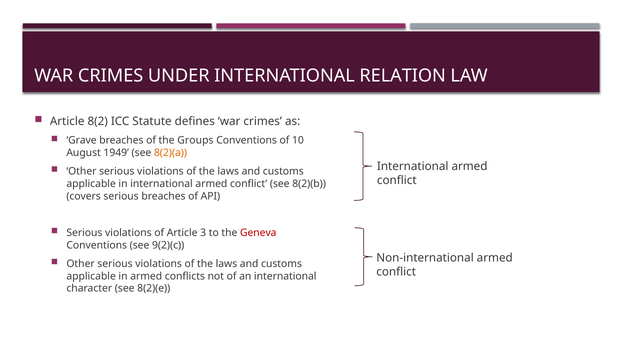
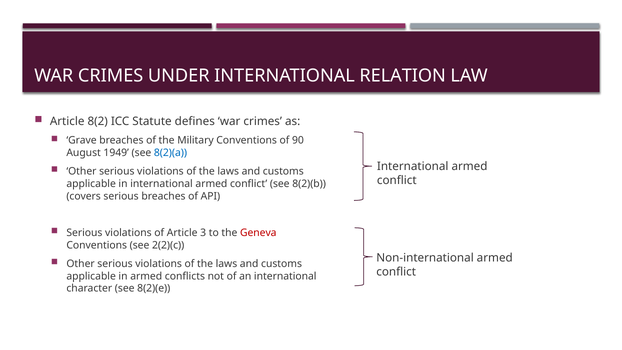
Groups: Groups -> Military
10: 10 -> 90
8(2)(a colour: orange -> blue
9(2)(c: 9(2)(c -> 2(2)(c
